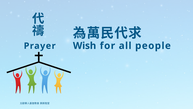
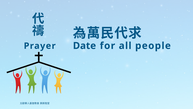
Wish: Wish -> Date
